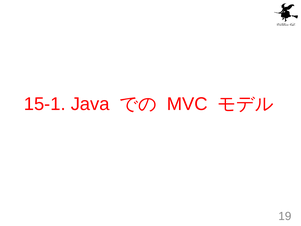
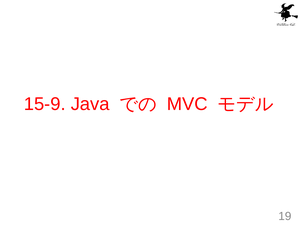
15-1: 15-1 -> 15-9
